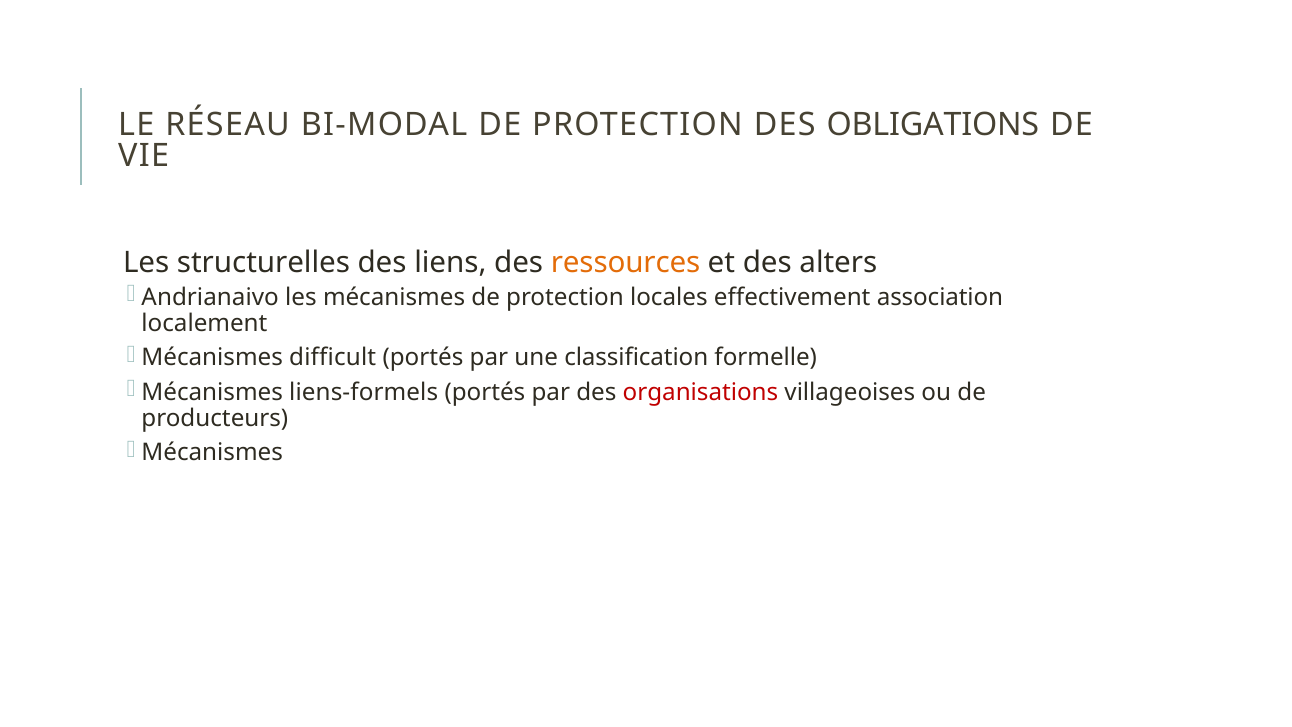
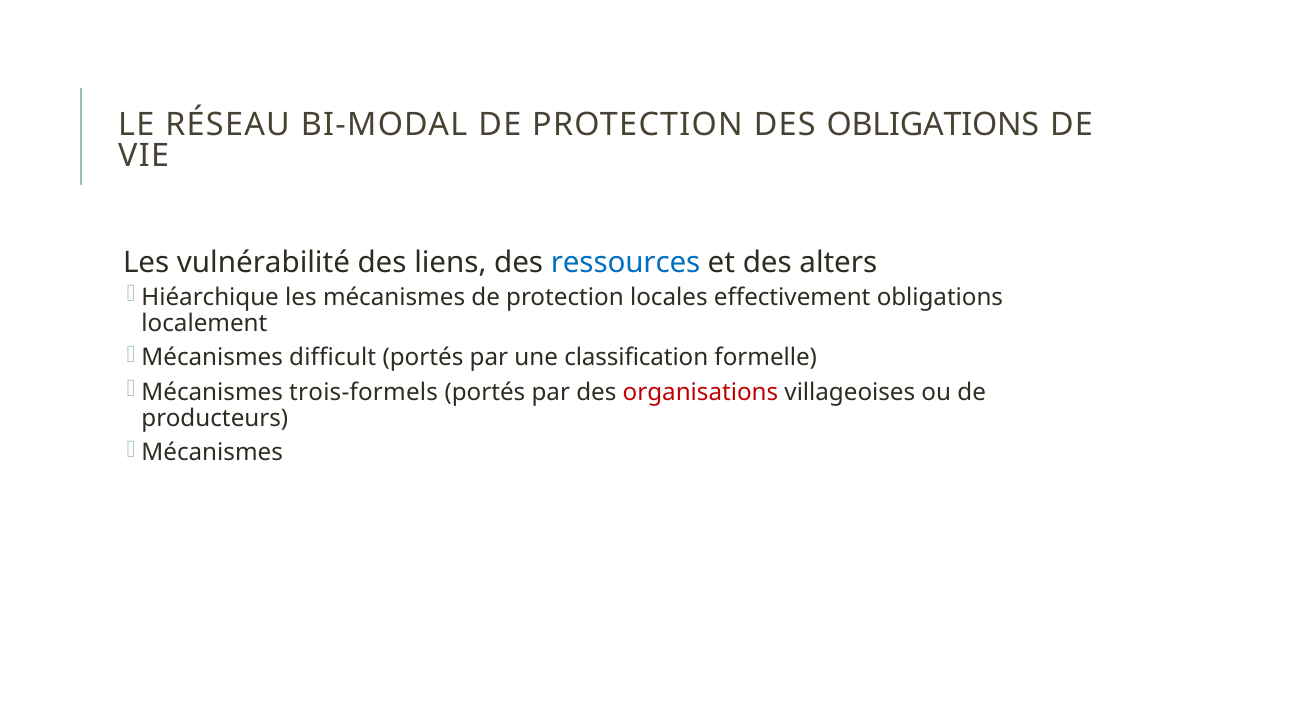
structurelles: structurelles -> vulnérabilité
ressources colour: orange -> blue
Andrianaivo: Andrianaivo -> Hiéarchique
effectivement association: association -> obligations
liens-formels: liens-formels -> trois-formels
